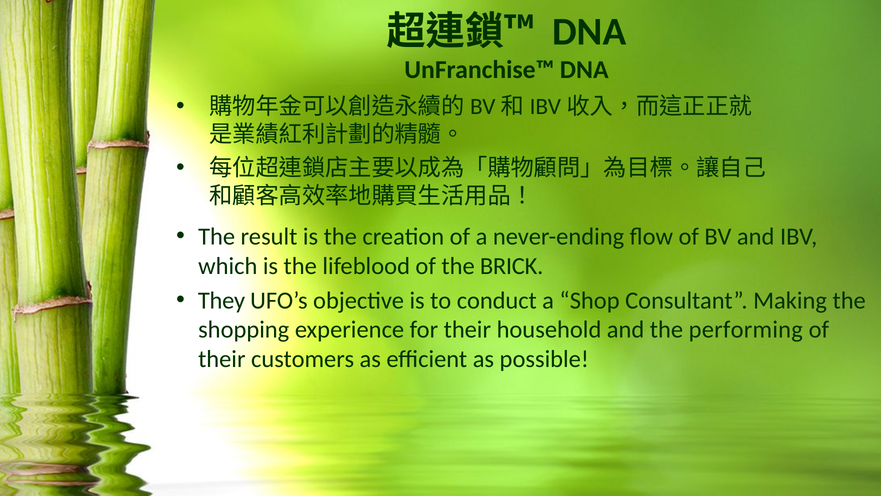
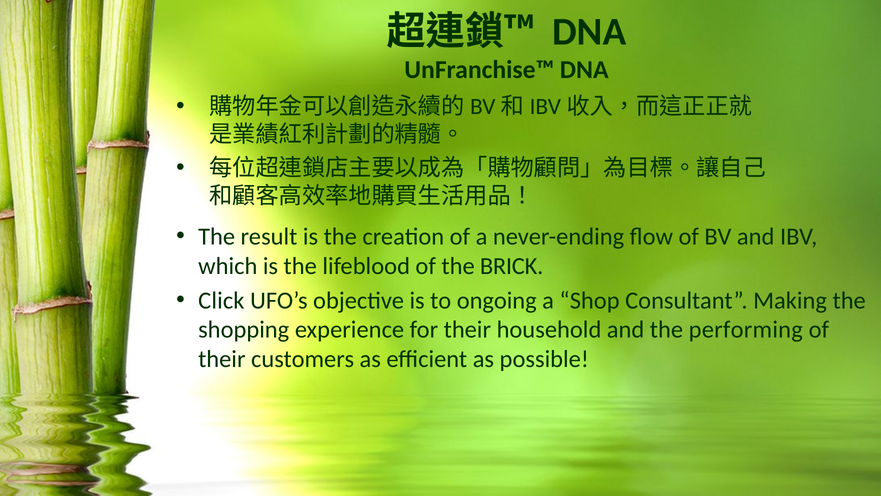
They: They -> Click
conduct: conduct -> ongoing
